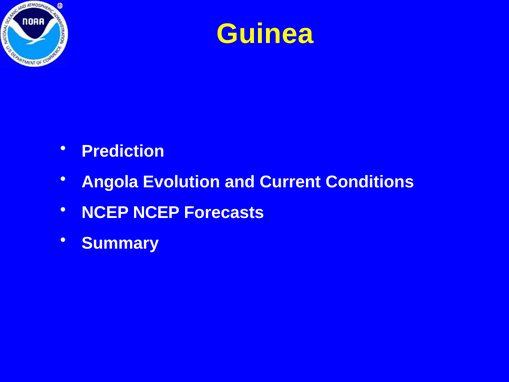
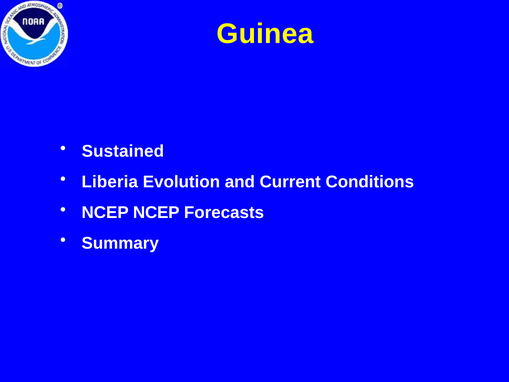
Prediction: Prediction -> Sustained
Angola: Angola -> Liberia
